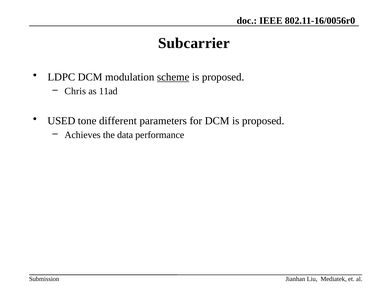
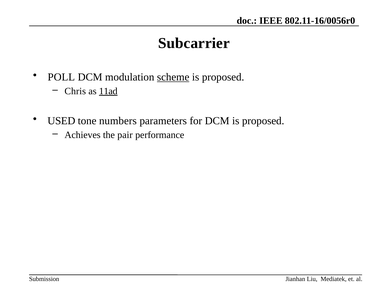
LDPC: LDPC -> POLL
11ad underline: none -> present
different: different -> numbers
data: data -> pair
